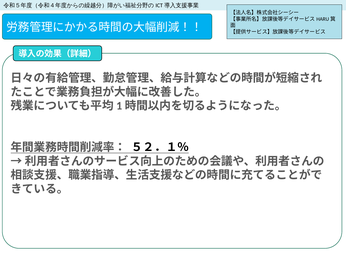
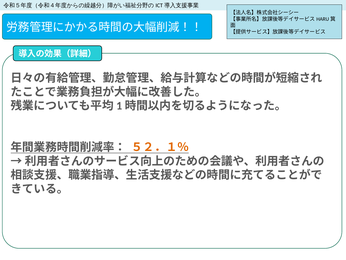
５２．１％ colour: black -> orange
